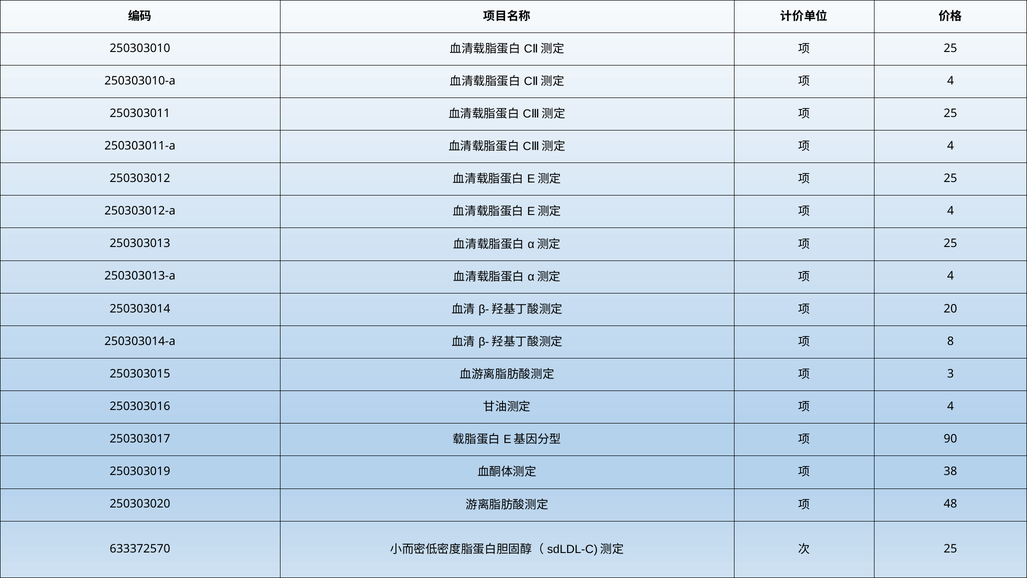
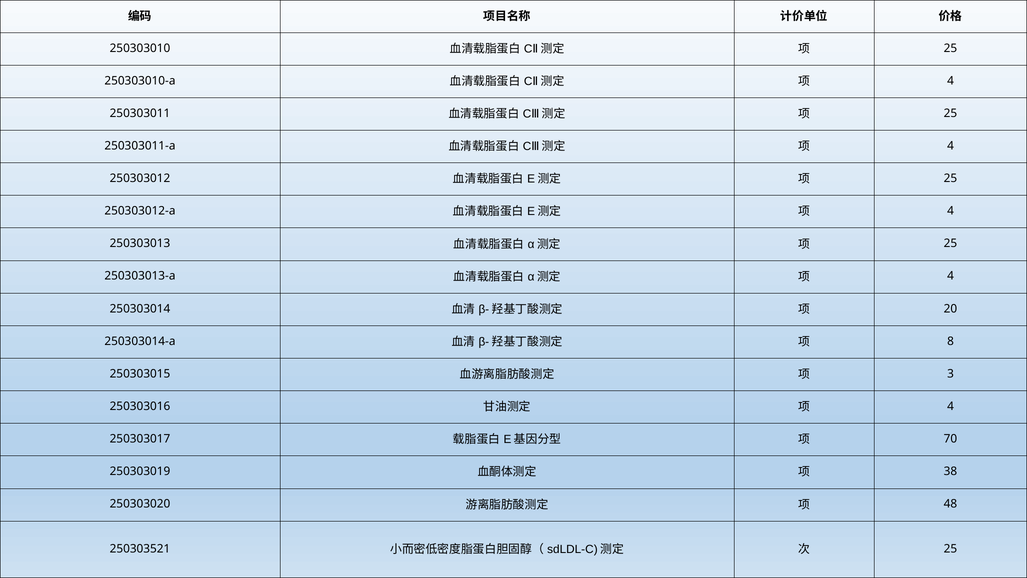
90: 90 -> 70
633372570: 633372570 -> 250303521
